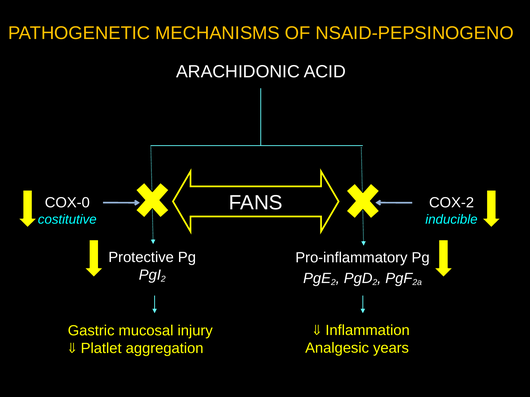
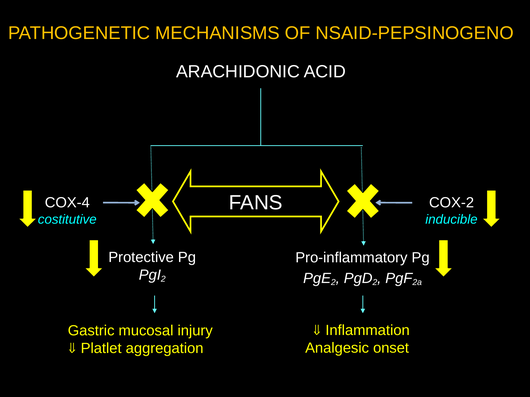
COX-0: COX-0 -> COX-4
years: years -> onset
